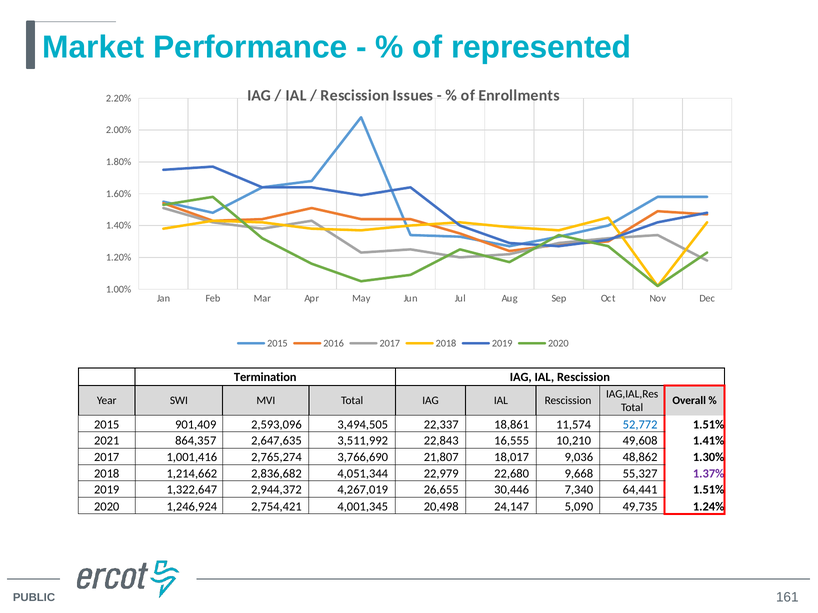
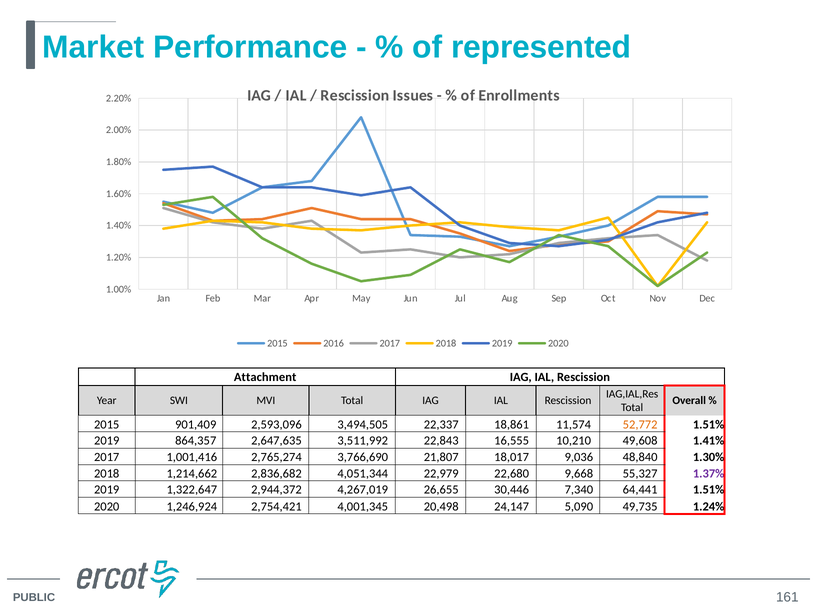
Termination: Termination -> Attachment
52,772 colour: blue -> orange
2021 at (107, 441): 2021 -> 2019
48,862: 48,862 -> 48,840
